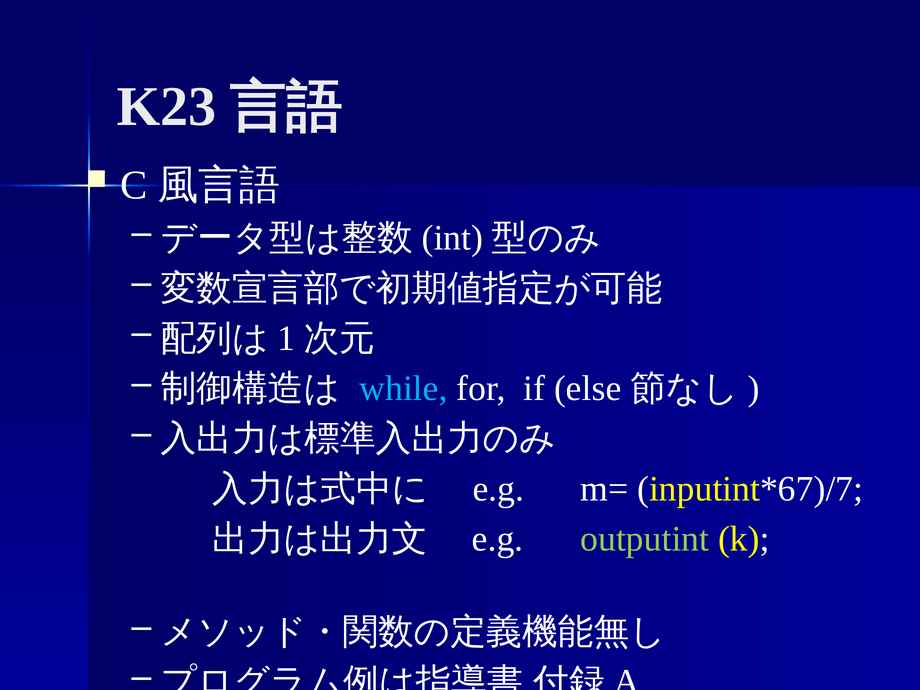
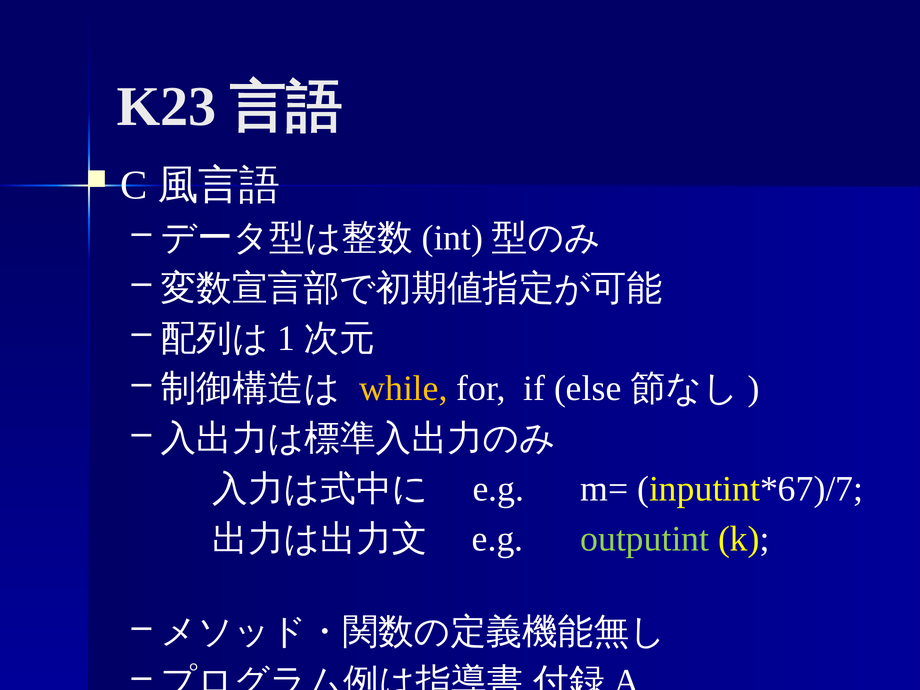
while colour: light blue -> yellow
